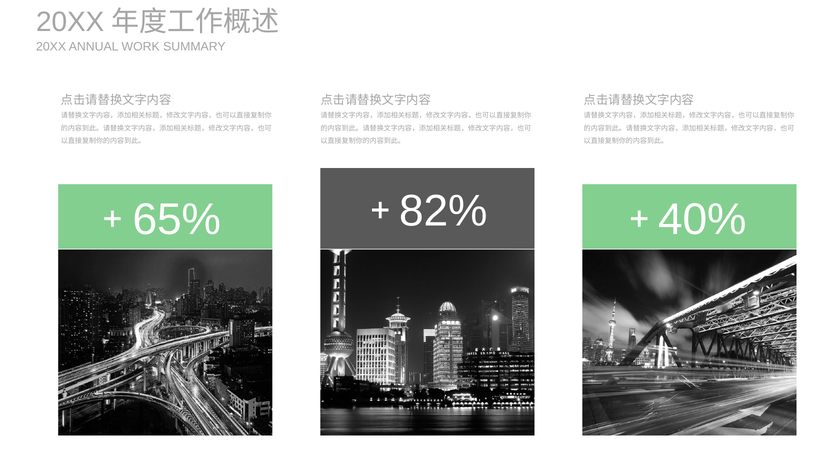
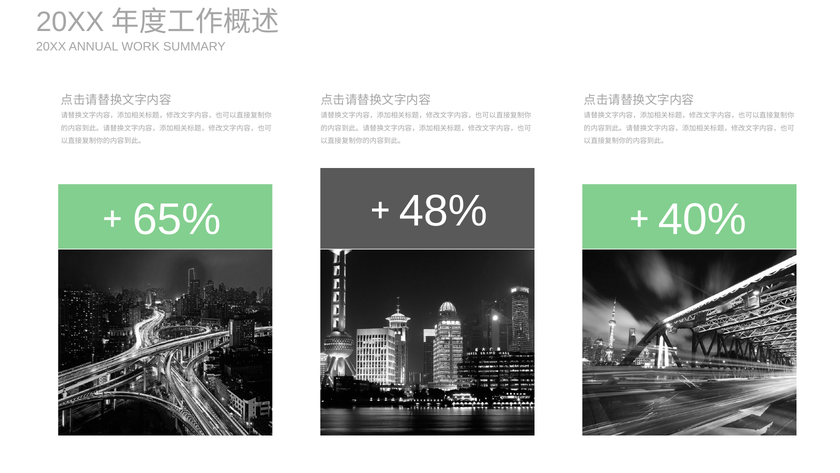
82%: 82% -> 48%
